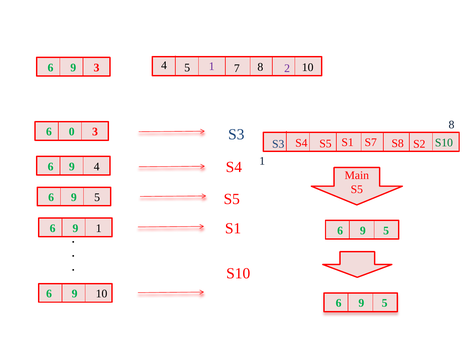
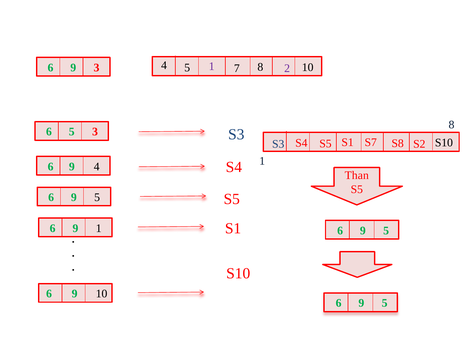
6 0: 0 -> 5
S10 at (444, 143) colour: green -> black
Main: Main -> Than
